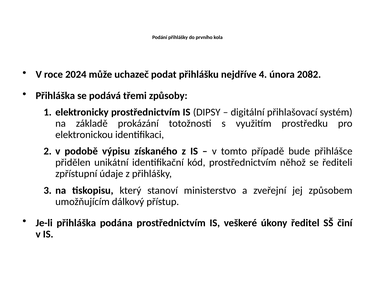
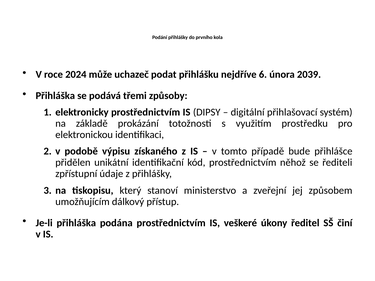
4: 4 -> 6
2082: 2082 -> 2039
